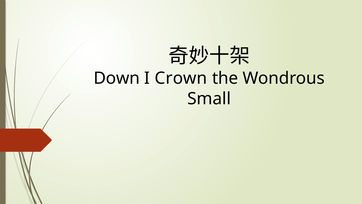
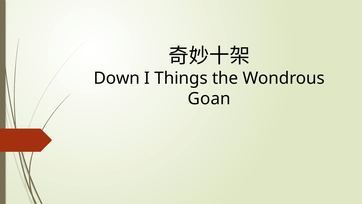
Crown: Crown -> Things
Small: Small -> Goan
